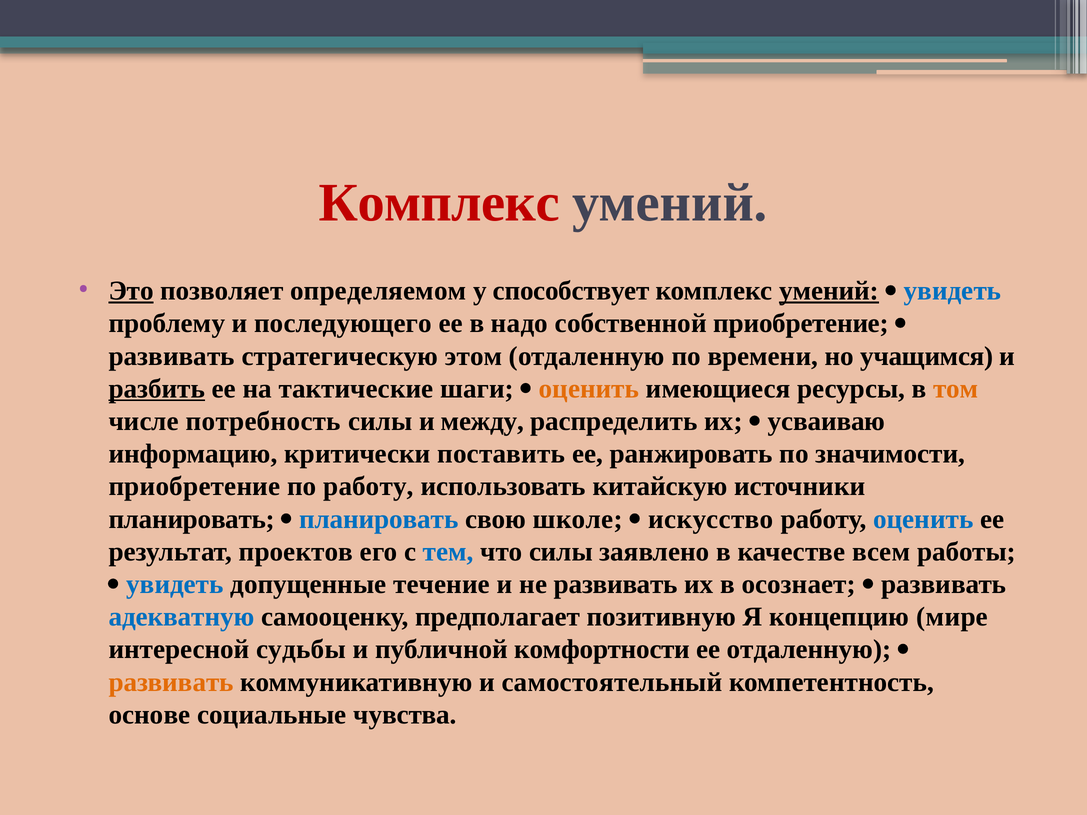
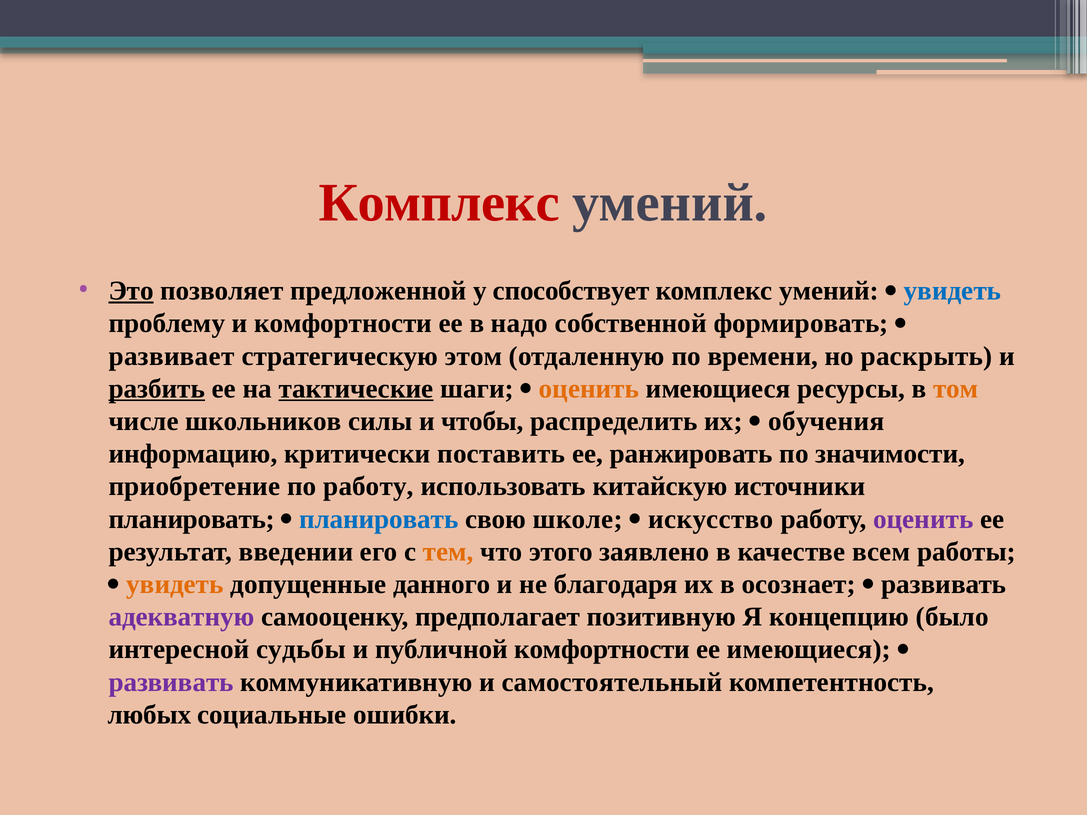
определяемом: определяемом -> предложенной
умений at (829, 291) underline: present -> none
и последующего: последующего -> комфортности
собственной приобретение: приобретение -> формировать
развивать at (172, 356): развивать -> развивает
учащимся: учащимся -> раскрыть
тактические underline: none -> present
потребность: потребность -> школьников
между: между -> чтобы
усваиваю: усваиваю -> обучения
оценить at (923, 519) colour: blue -> purple
проектов: проектов -> введении
тем colour: blue -> orange
что силы: силы -> этого
увидеть at (175, 584) colour: blue -> orange
течение: течение -> данного
не развивать: развивать -> благодаря
адекватную colour: blue -> purple
мире: мире -> было
ее отдаленную: отдаленную -> имеющиеся
развивать at (171, 682) colour: orange -> purple
основе: основе -> любых
чувства: чувства -> ошибки
